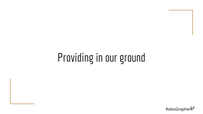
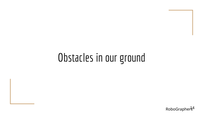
Providing: Providing -> Obstacles
